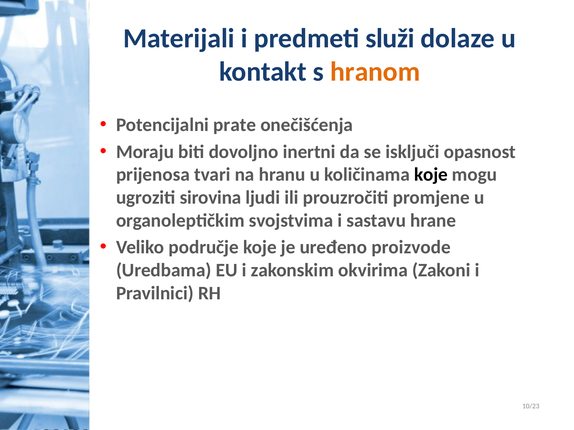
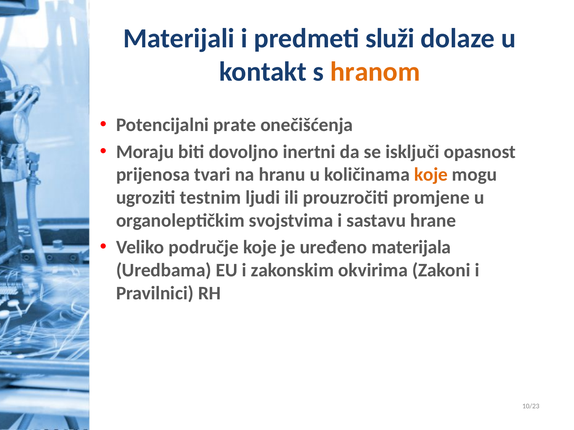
koje at (431, 175) colour: black -> orange
sirovina: sirovina -> testnim
proizvode: proizvode -> materijala
